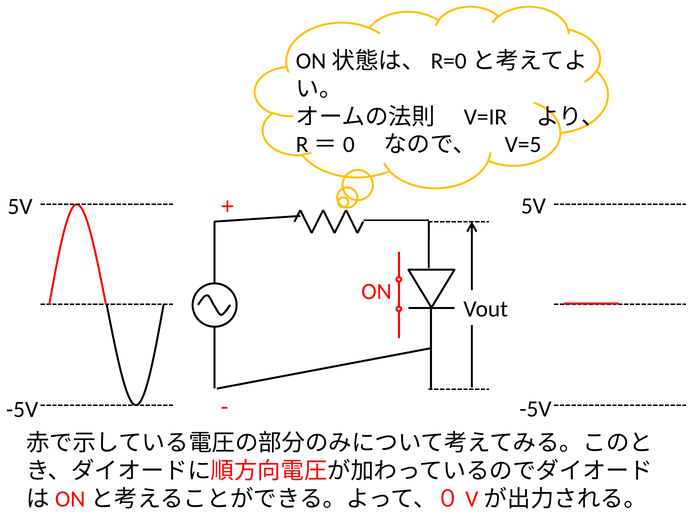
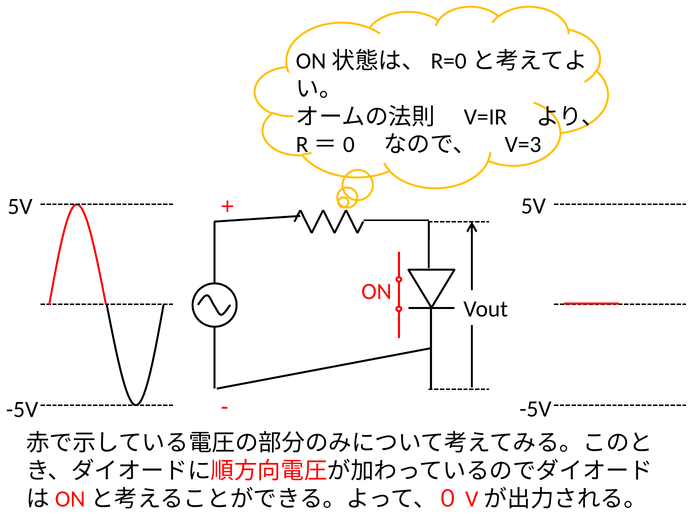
V=5: V=5 -> V=3
